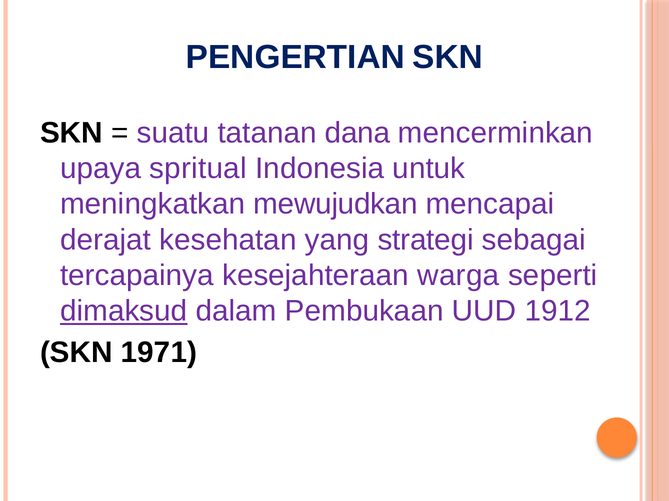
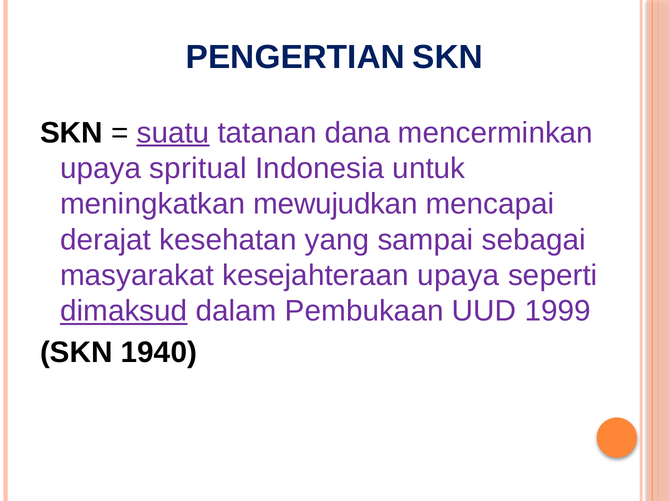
suatu underline: none -> present
strategi: strategi -> sampai
tercapainya: tercapainya -> masyarakat
kesejahteraan warga: warga -> upaya
1912: 1912 -> 1999
1971: 1971 -> 1940
